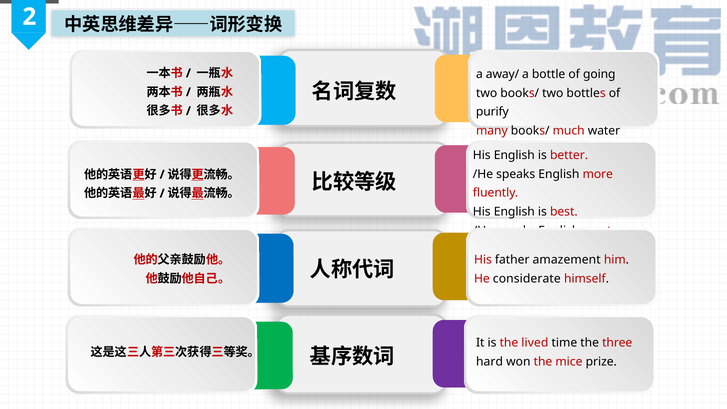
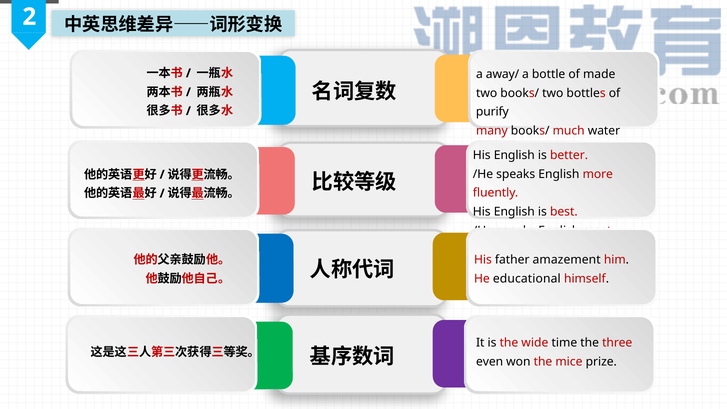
going: going -> made
considerate: considerate -> educational
lived: lived -> wide
hard: hard -> even
